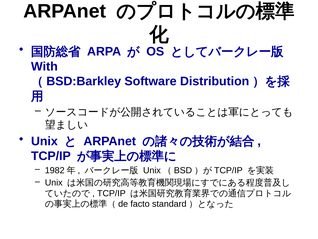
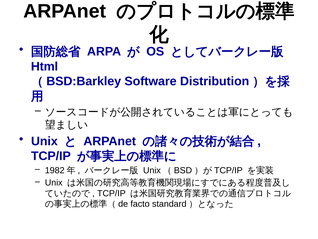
With: With -> Html
